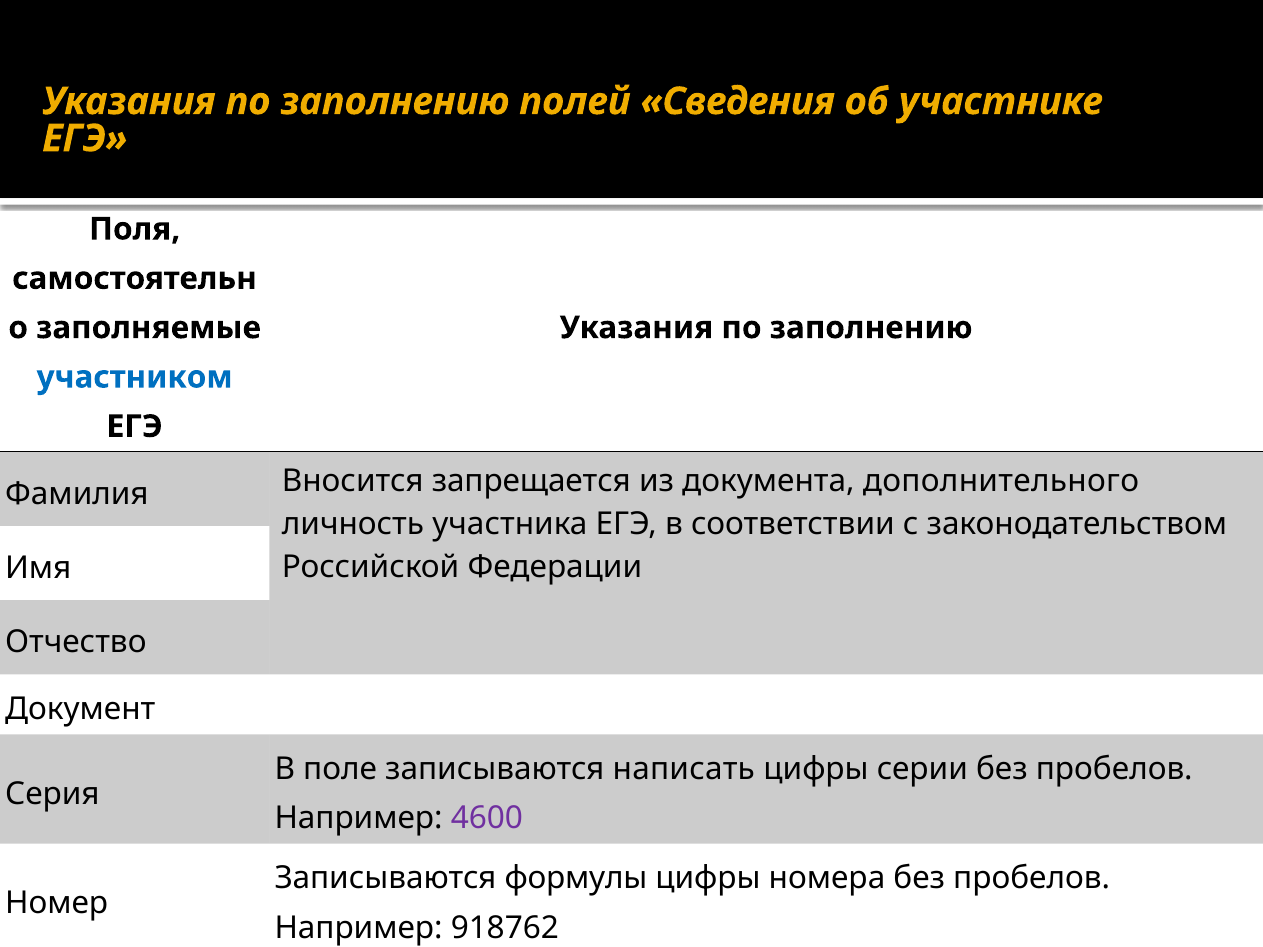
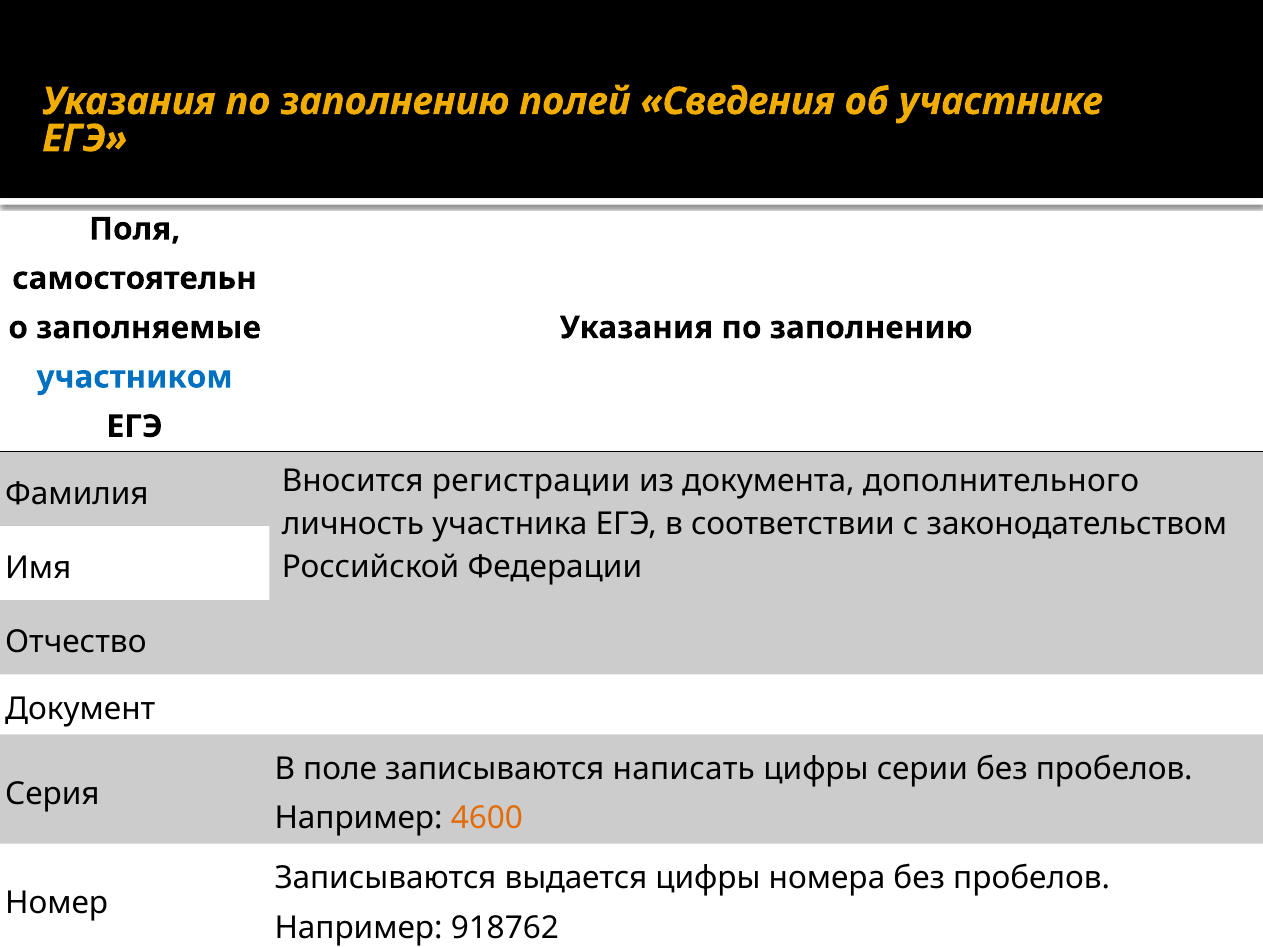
запрещается: запрещается -> регистрации
4600 colour: purple -> orange
формулы: формулы -> выдается
